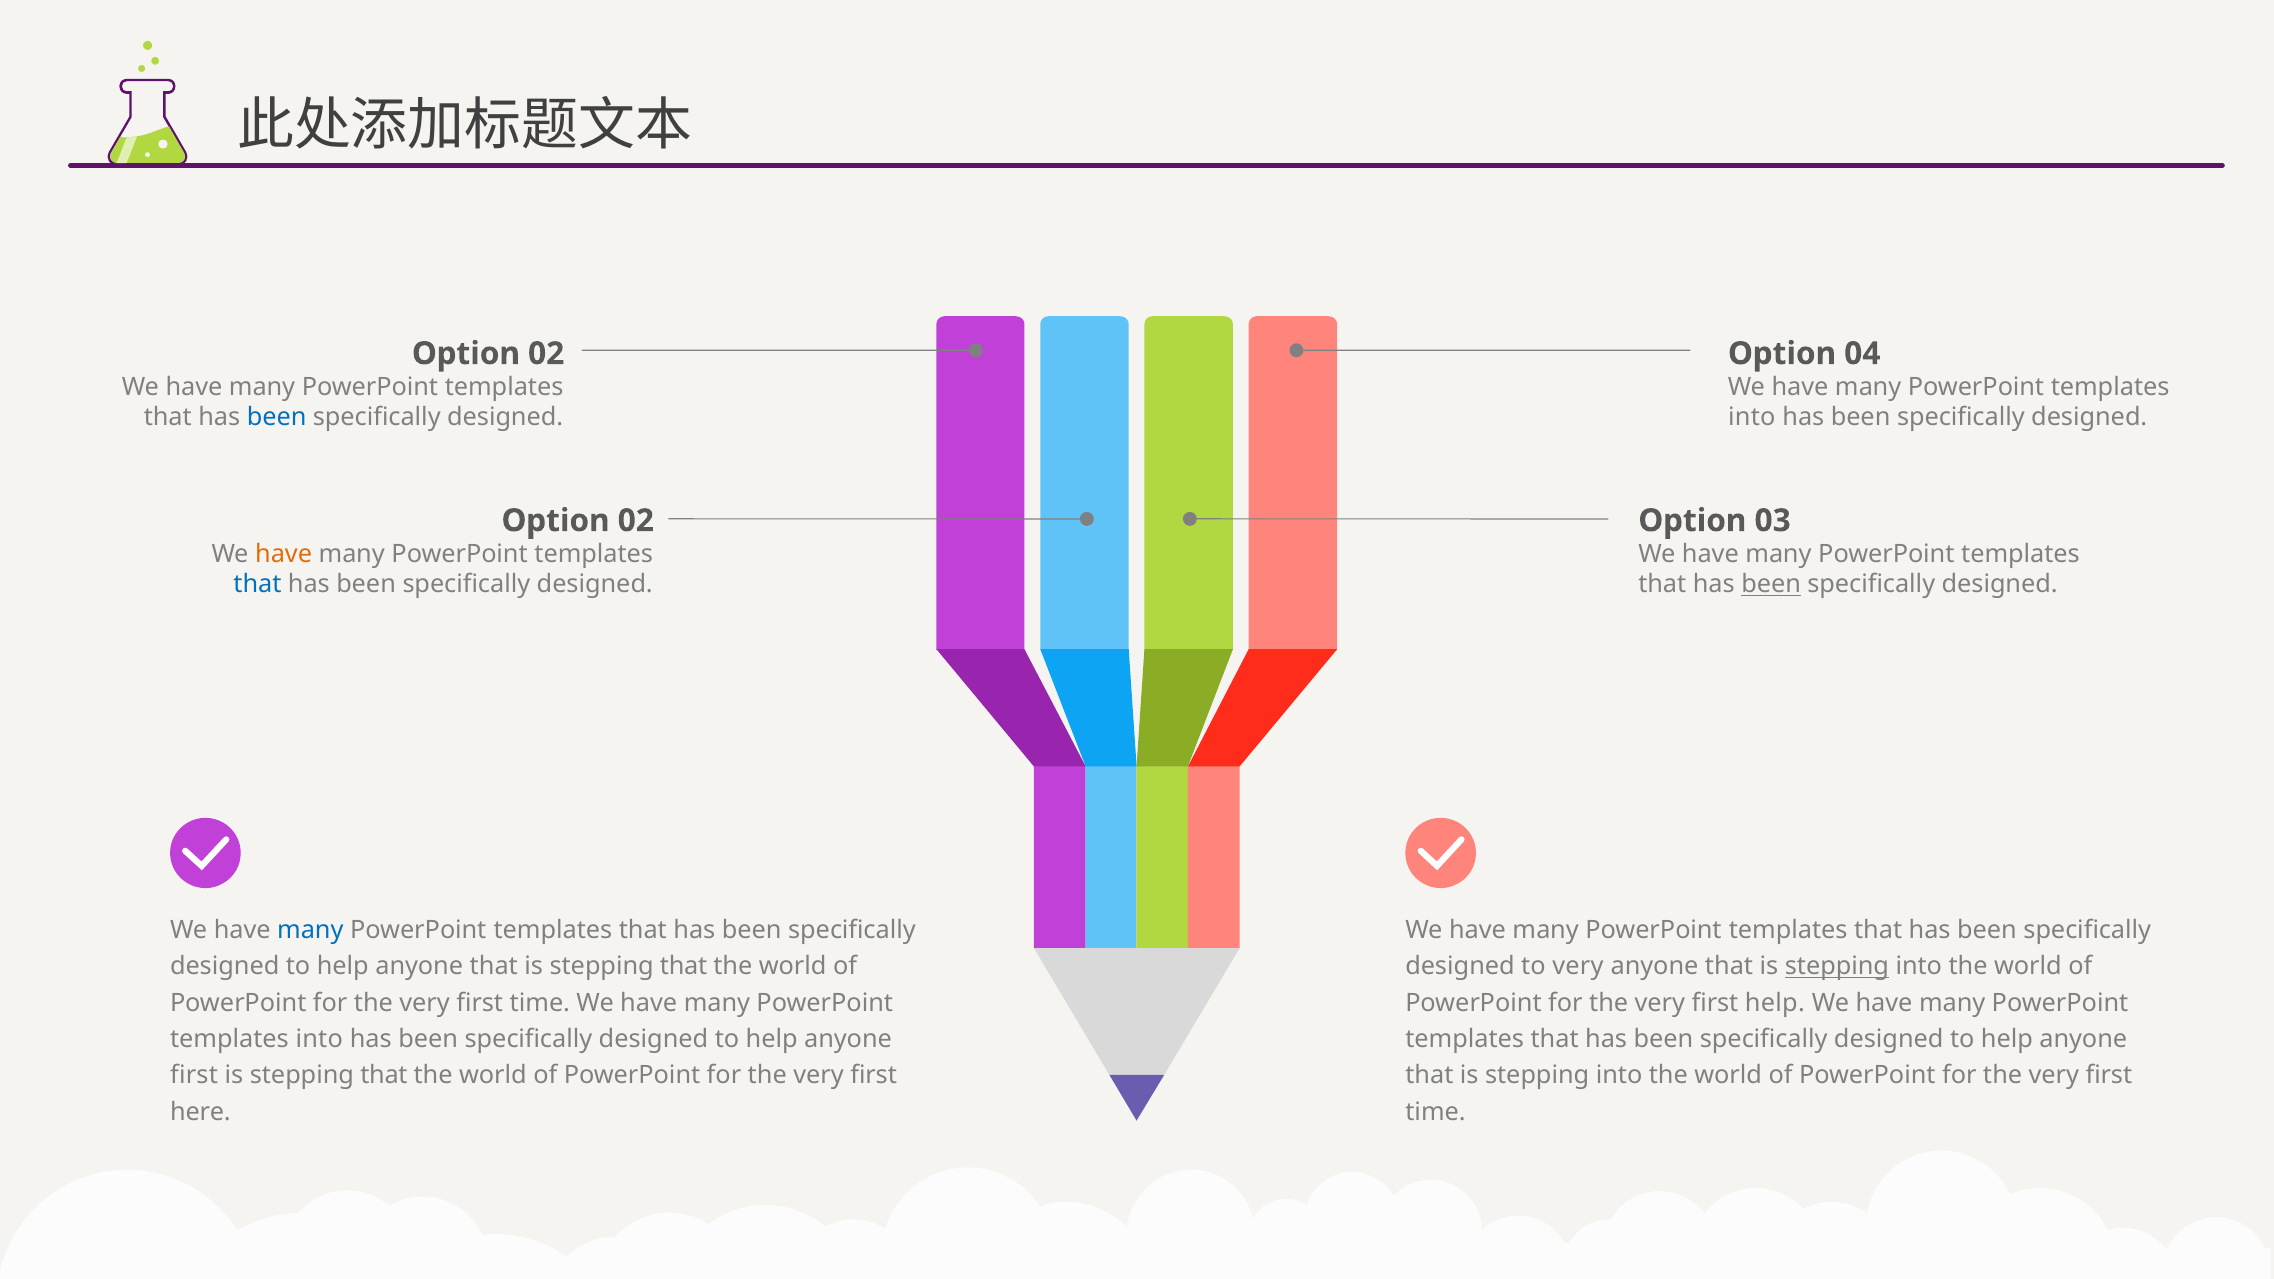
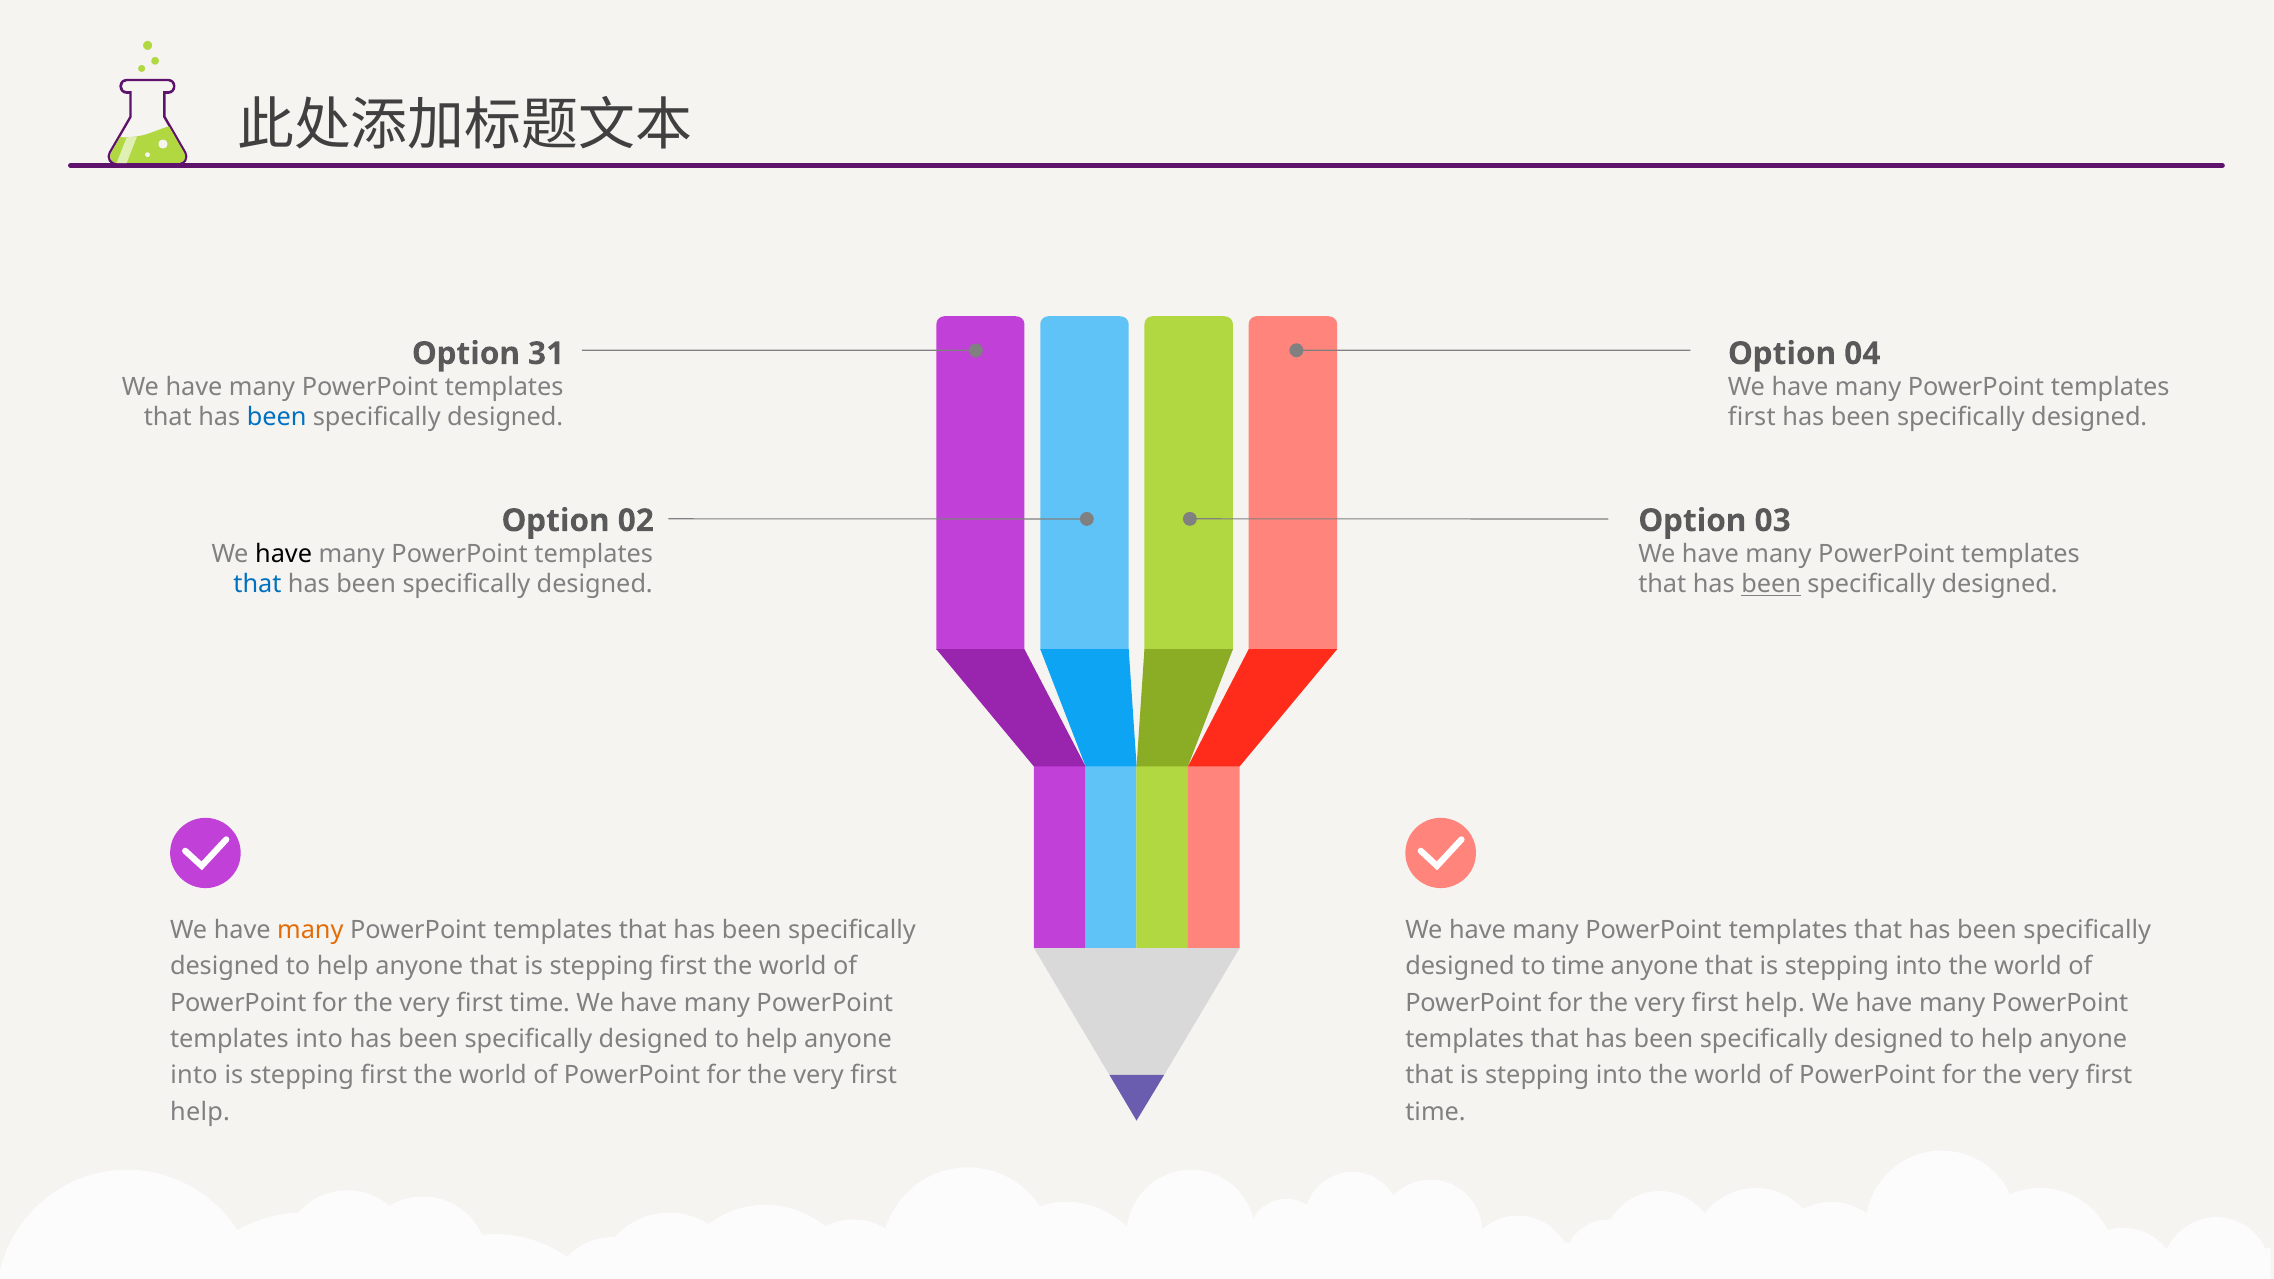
02 at (546, 354): 02 -> 31
into at (1752, 418): into -> first
have at (284, 554) colour: orange -> black
many at (310, 930) colour: blue -> orange
that is stepping that: that -> first
to very: very -> time
stepping at (1837, 967) underline: present -> none
first at (194, 1076): first -> into
that at (384, 1076): that -> first
here at (200, 1112): here -> help
